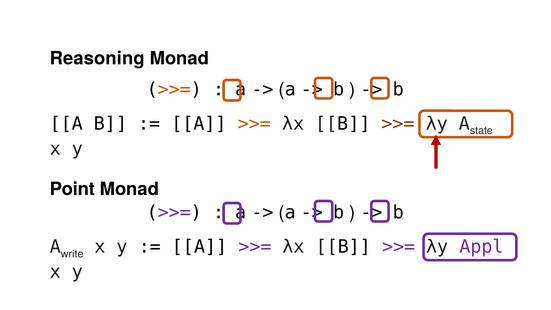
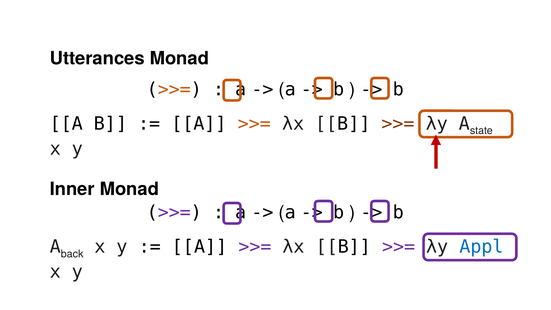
Reasoning: Reasoning -> Utterances
Point: Point -> Inner
write: write -> back
Appl colour: purple -> blue
